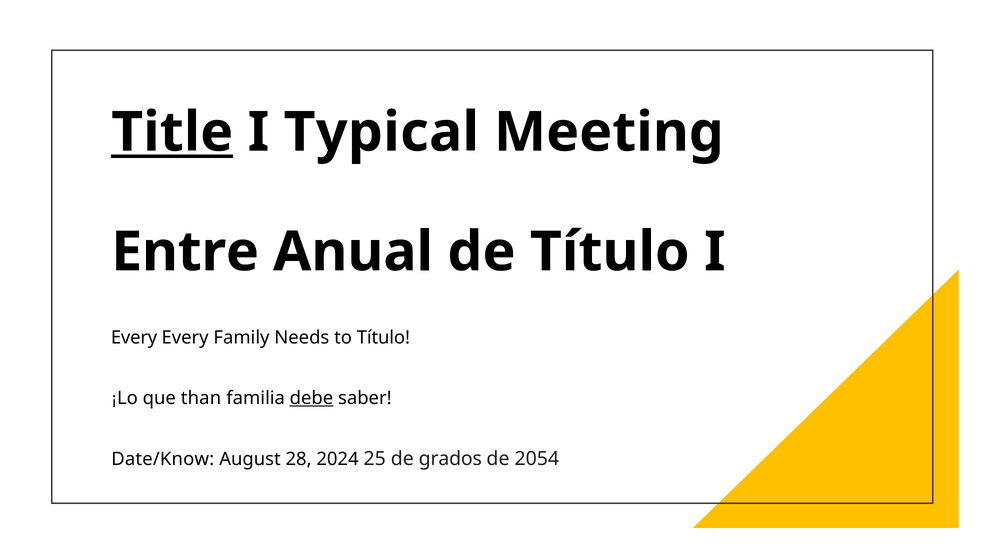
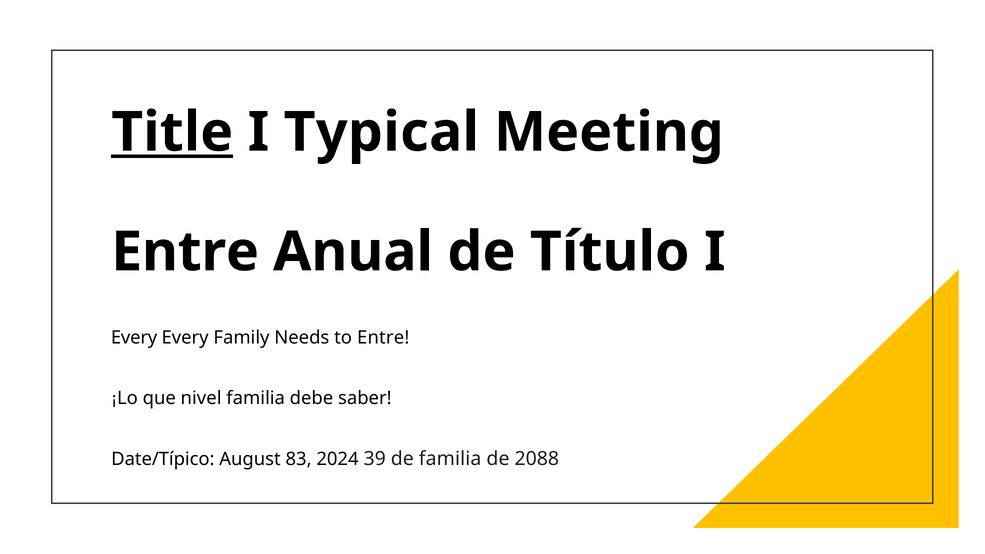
to Título: Título -> Entre
than: than -> nivel
debe underline: present -> none
Date/Know: Date/Know -> Date/Típico
28: 28 -> 83
25: 25 -> 39
de grados: grados -> familia
2054: 2054 -> 2088
